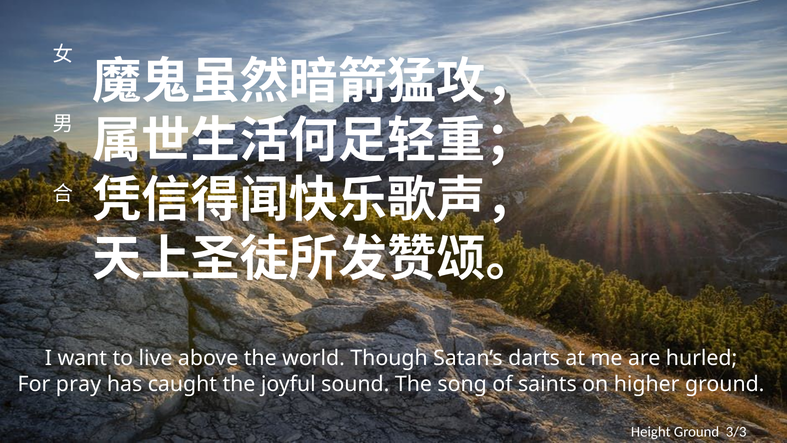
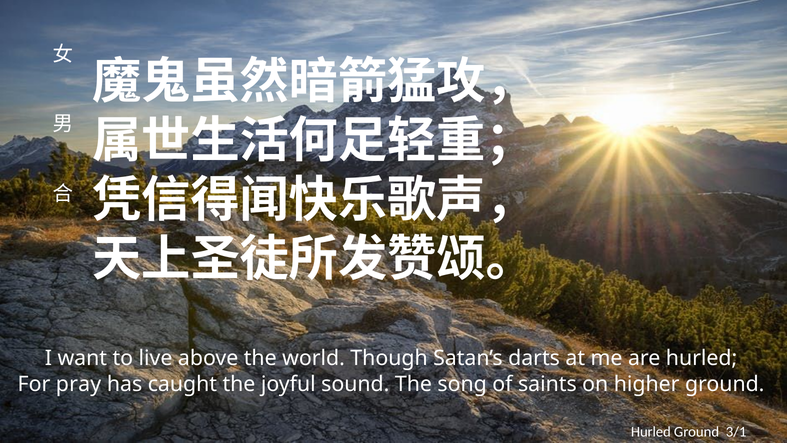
Height at (651, 431): Height -> Hurled
3/3: 3/3 -> 3/1
